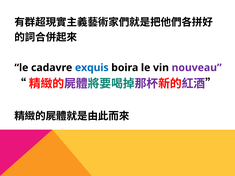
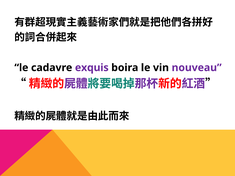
exquis colour: blue -> purple
